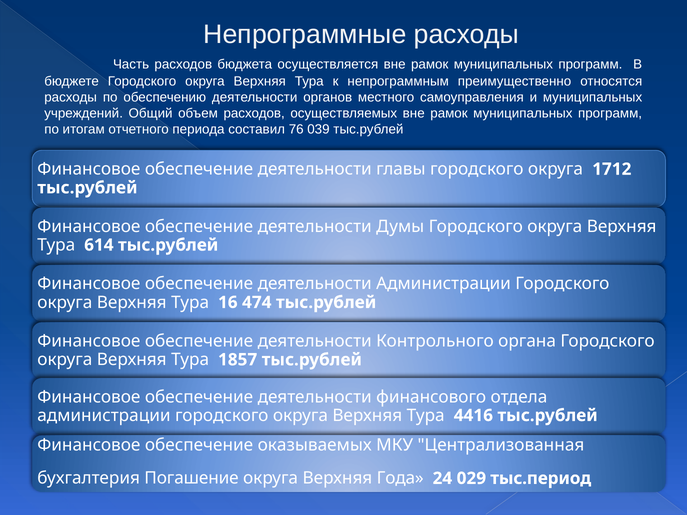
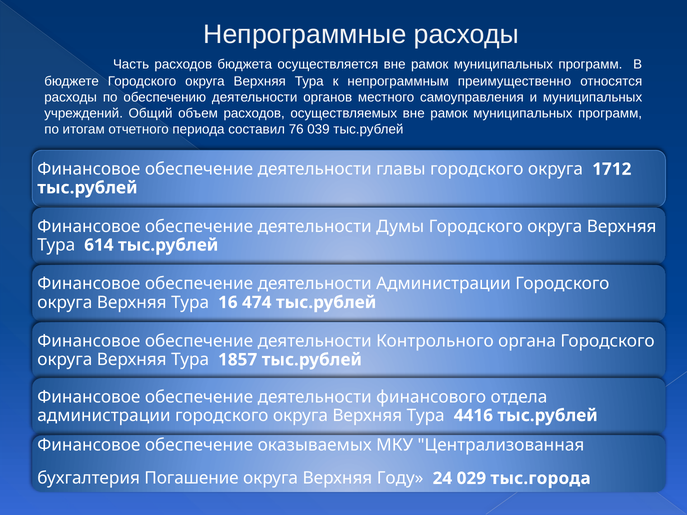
Года: Года -> Году
тыс.период: тыс.период -> тыс.города
